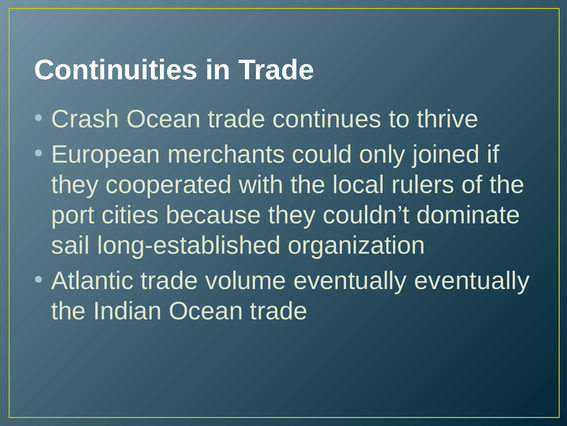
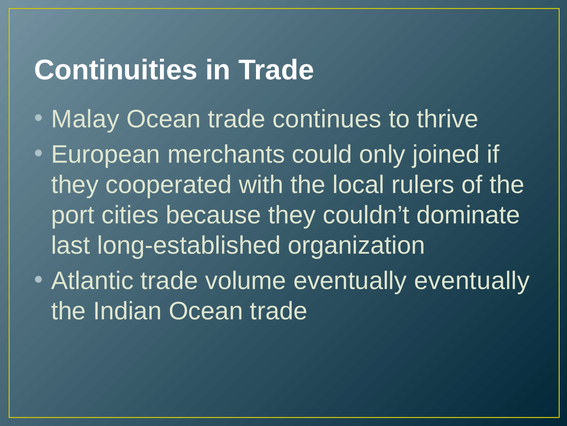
Crash: Crash -> Malay
sail: sail -> last
